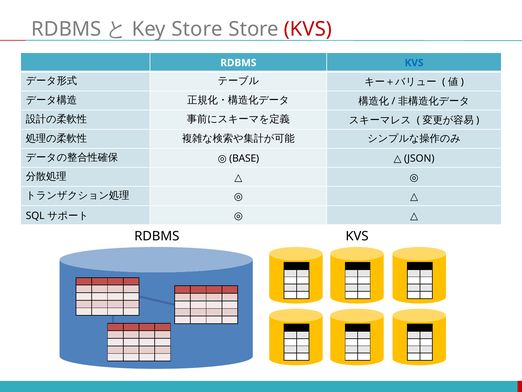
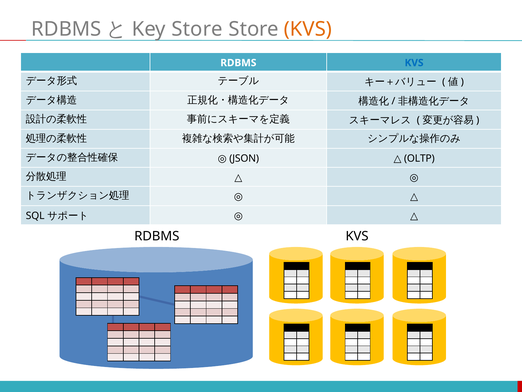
KVS at (308, 29) colour: red -> orange
BASE: BASE -> JSON
JSON: JSON -> OLTP
